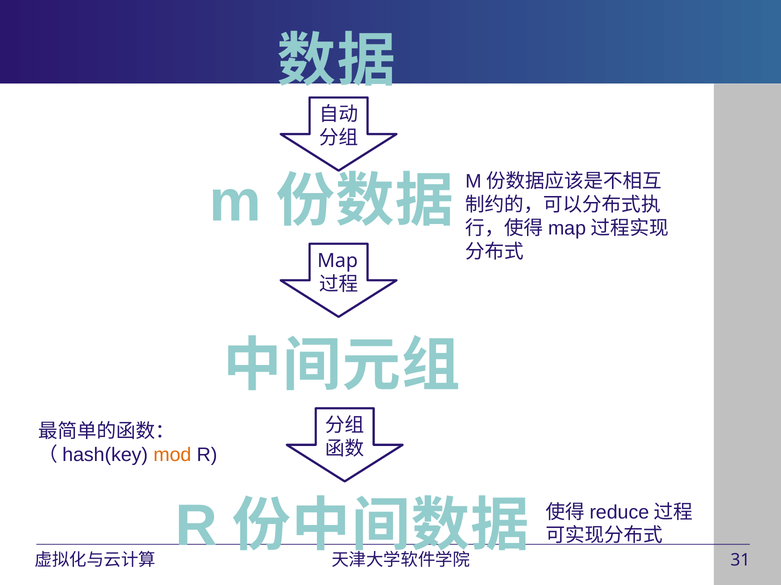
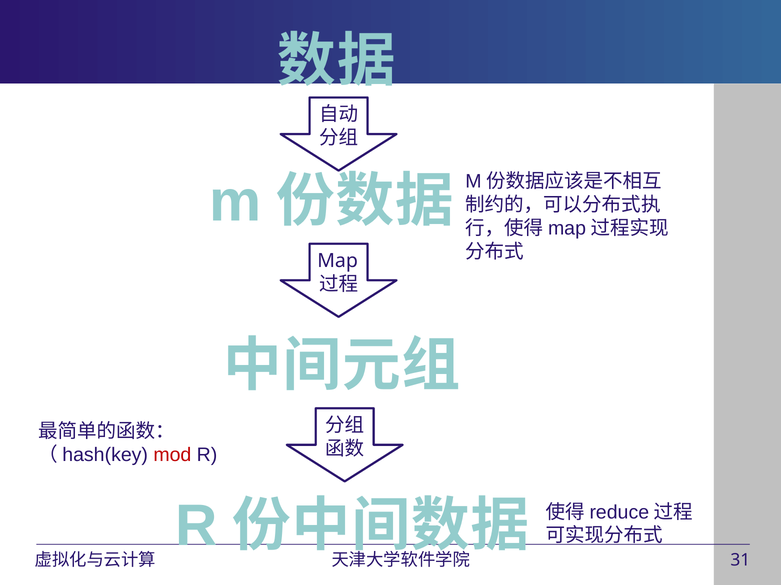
mod colour: orange -> red
